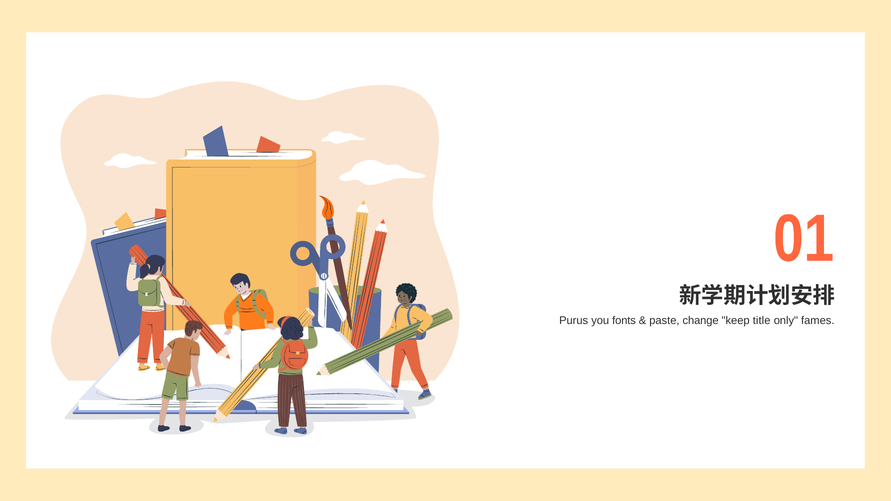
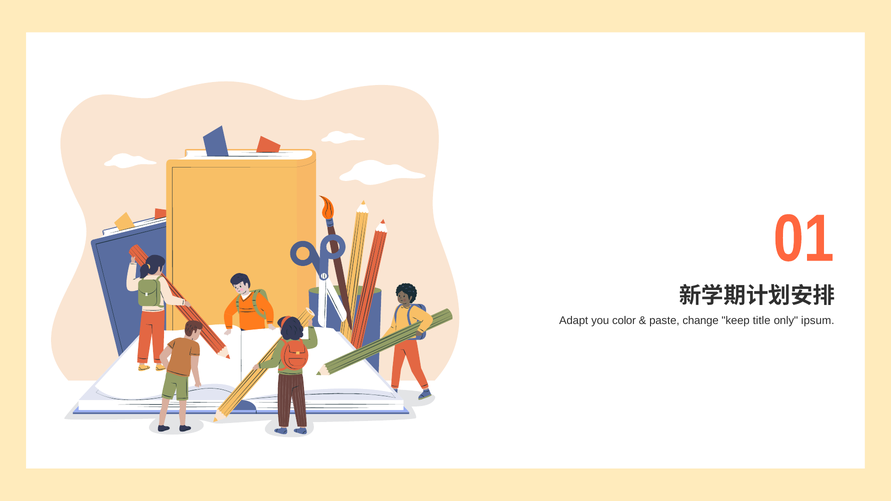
Purus: Purus -> Adapt
fonts: fonts -> color
fames: fames -> ipsum
